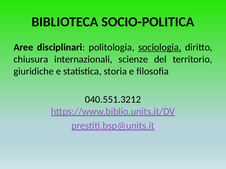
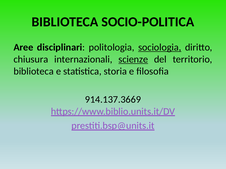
scienze underline: none -> present
giuridiche at (34, 72): giuridiche -> biblioteca
040.551.3212: 040.551.3212 -> 914.137.3669
